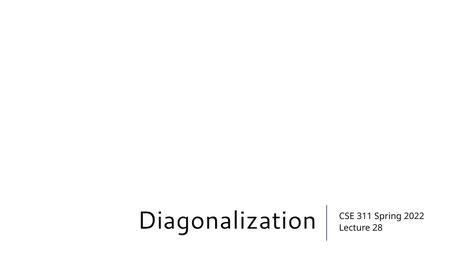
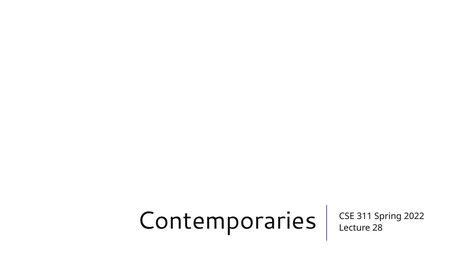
Diagonalization: Diagonalization -> Contemporaries
